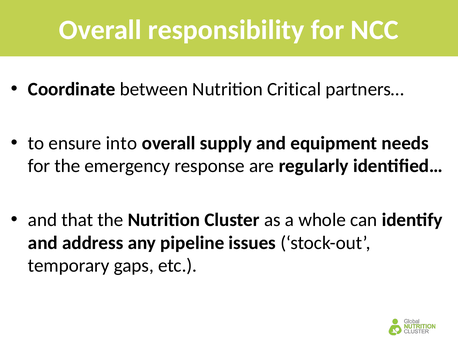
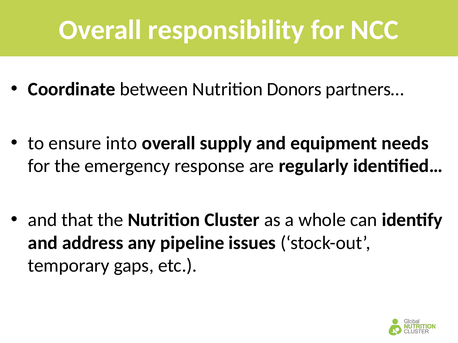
Critical: Critical -> Donors
